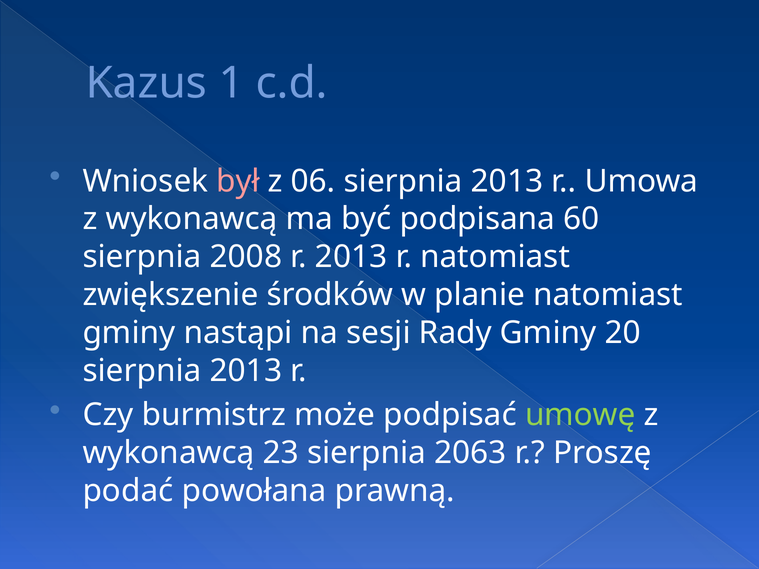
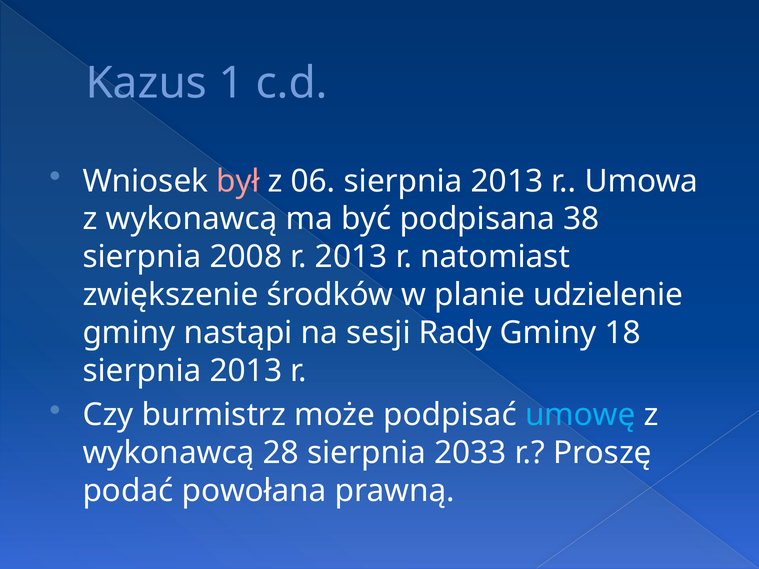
60: 60 -> 38
planie natomiast: natomiast -> udzielenie
20: 20 -> 18
umowę colour: light green -> light blue
23: 23 -> 28
2063: 2063 -> 2033
